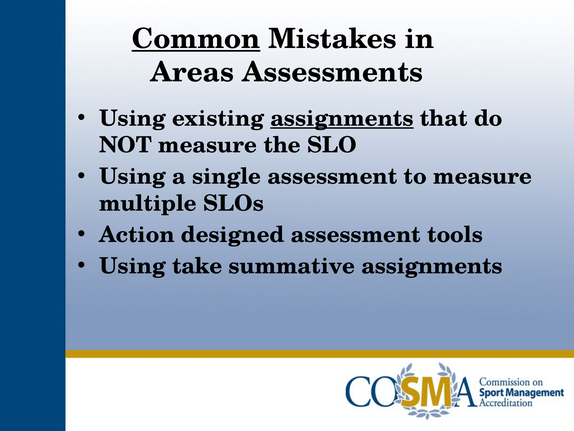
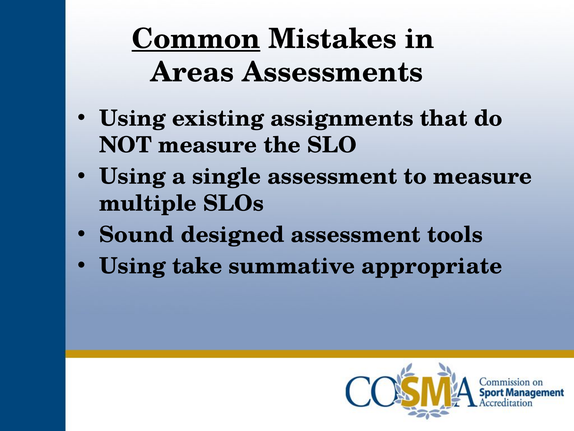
assignments at (342, 118) underline: present -> none
Action: Action -> Sound
summative assignments: assignments -> appropriate
